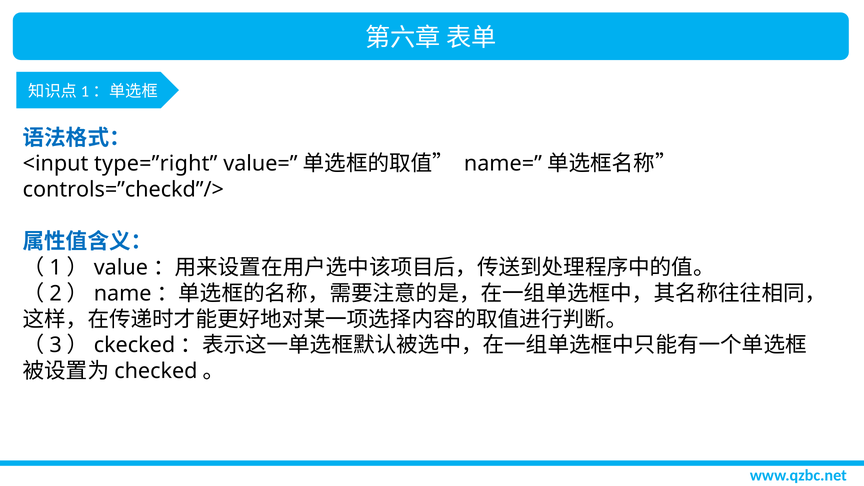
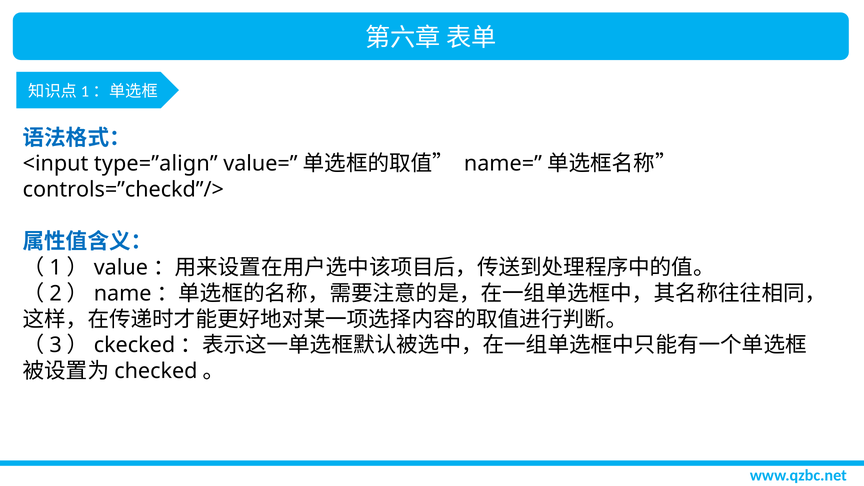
type=”right: type=”right -> type=”align
